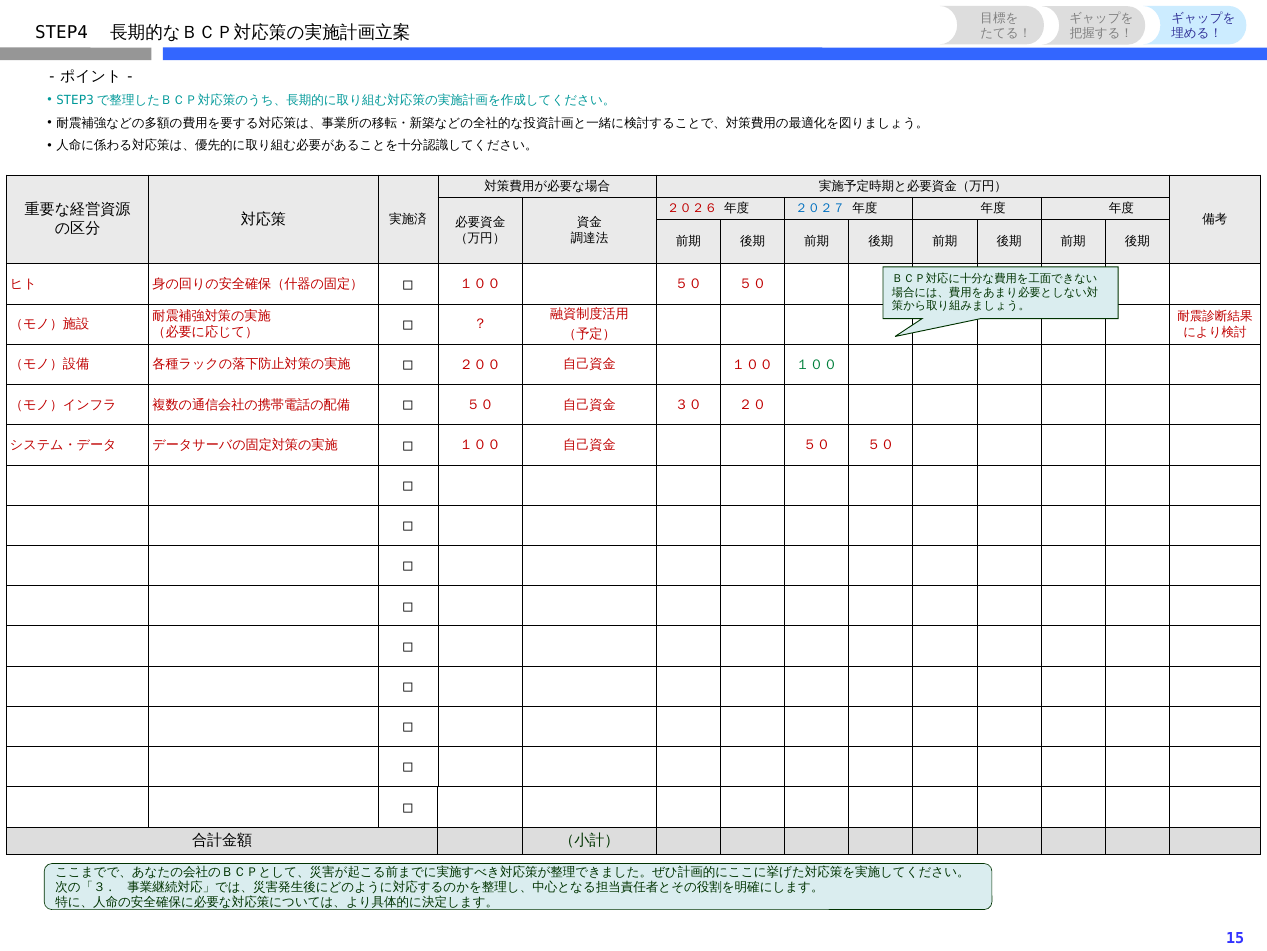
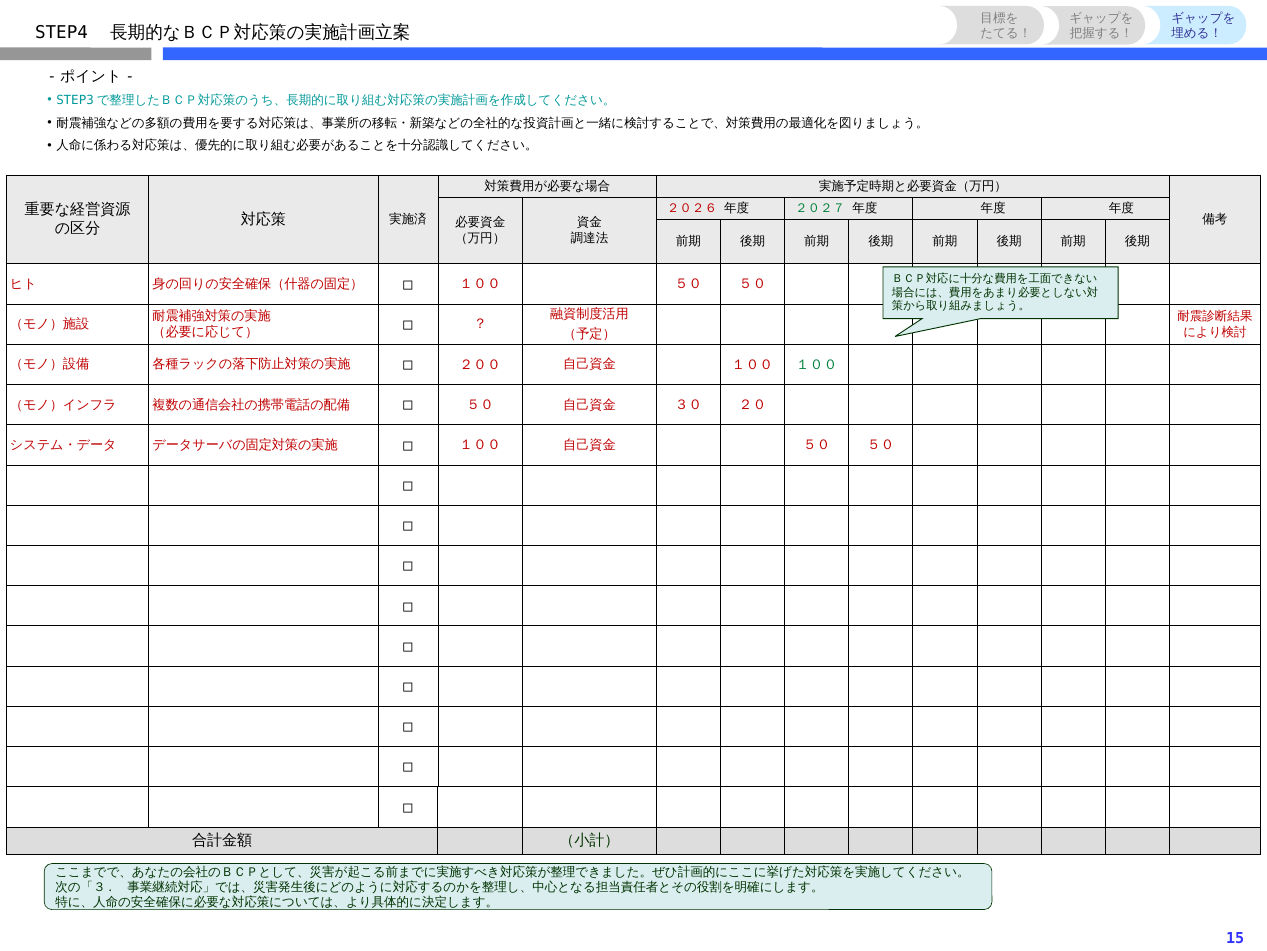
２０２７ colour: blue -> green
